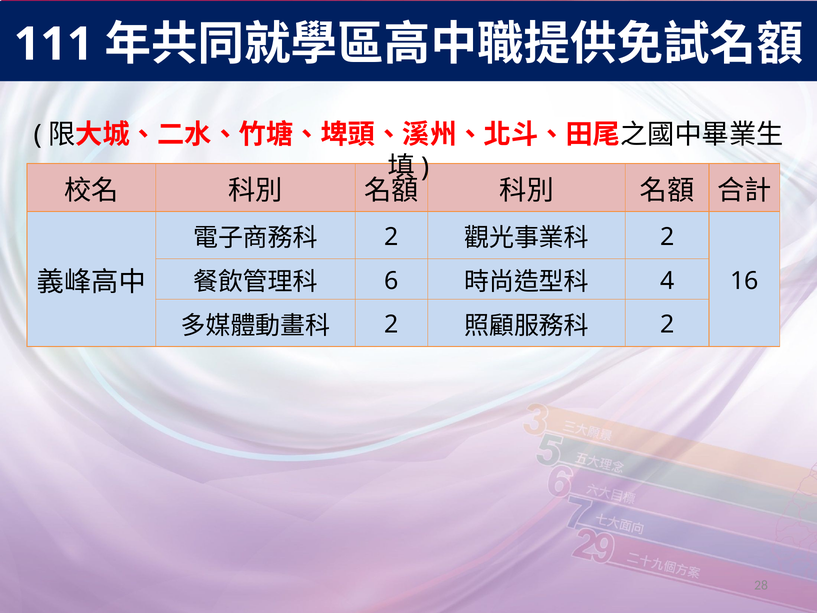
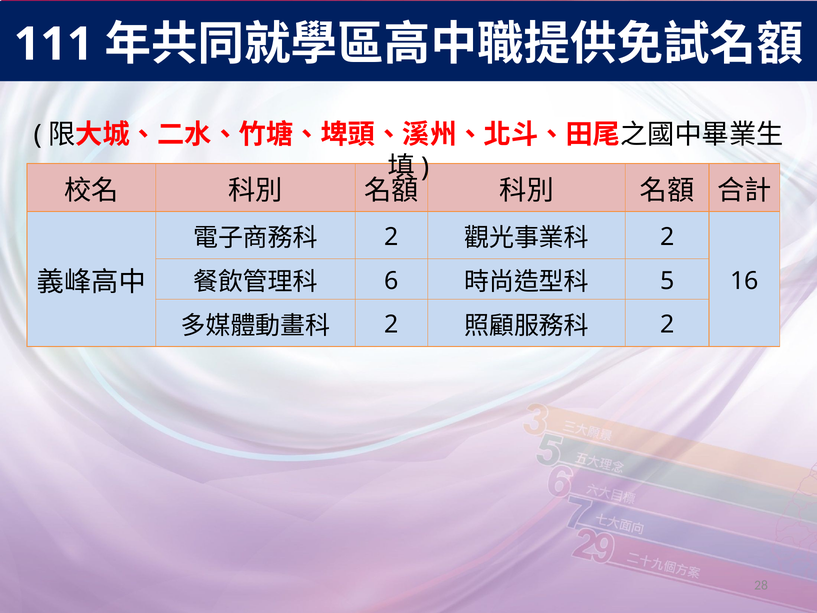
4: 4 -> 5
